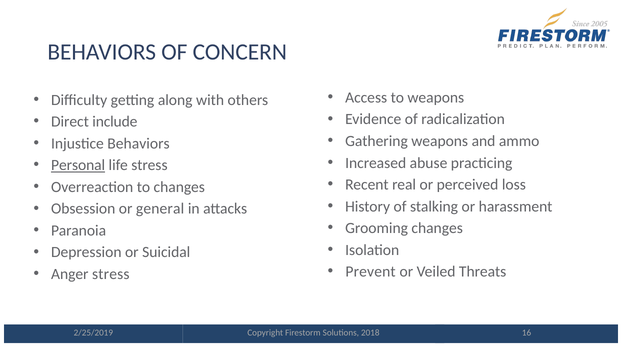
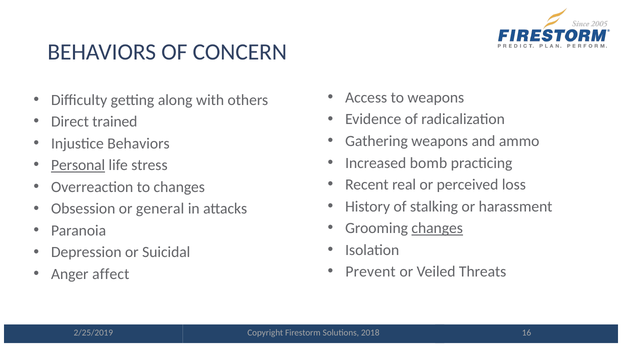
include: include -> trained
abuse: abuse -> bomb
changes at (437, 228) underline: none -> present
Anger stress: stress -> affect
